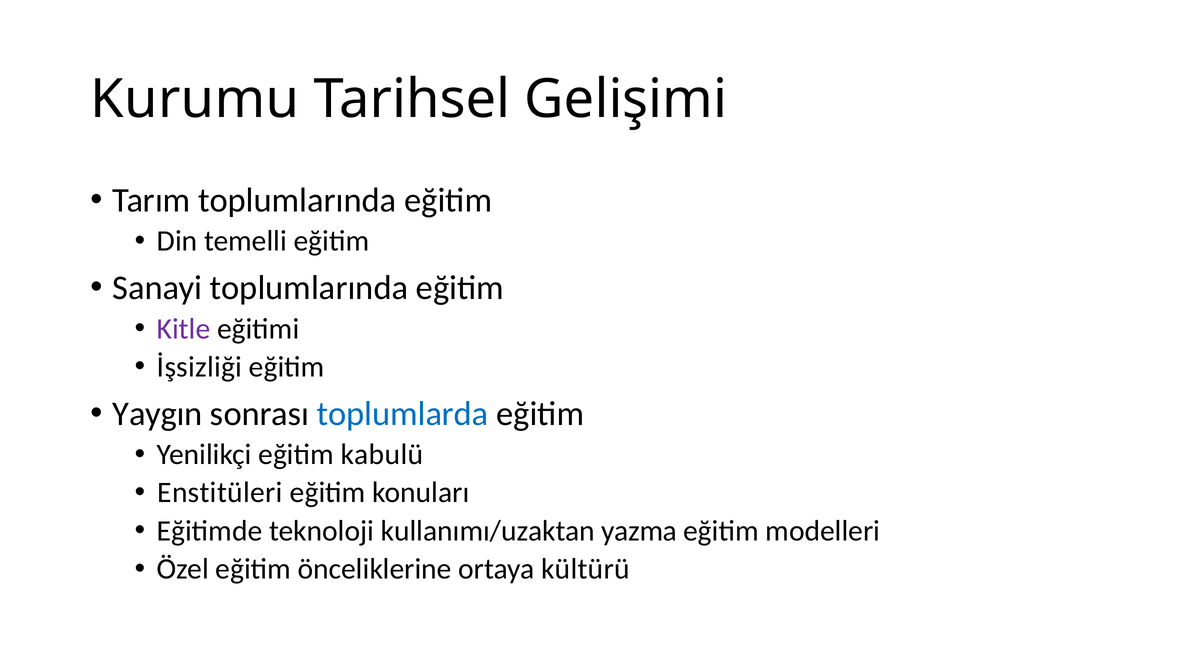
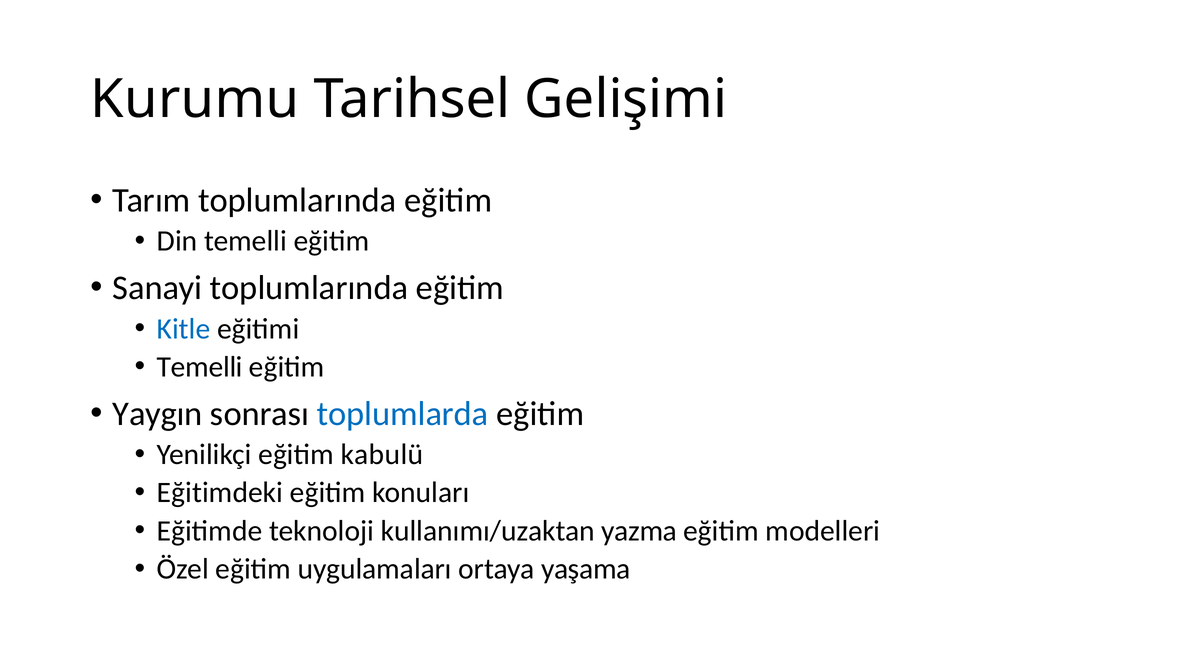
Kitle colour: purple -> blue
İşsizliği at (199, 367): İşsizliği -> Temelli
Enstitüleri: Enstitüleri -> Eğitimdeki
önceliklerine: önceliklerine -> uygulamaları
kültürü: kültürü -> yaşama
